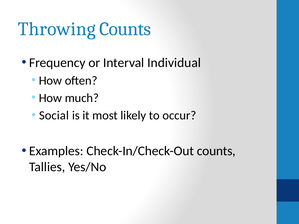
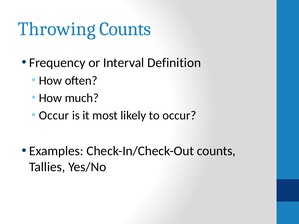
Individual: Individual -> Definition
Social at (54, 116): Social -> Occur
